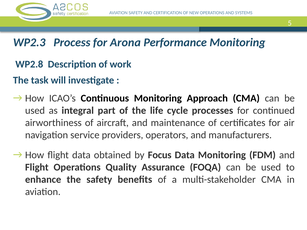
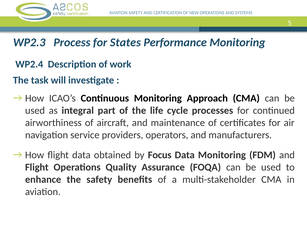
Arona: Arona -> States
WP2.8: WP2.8 -> WP2.4
